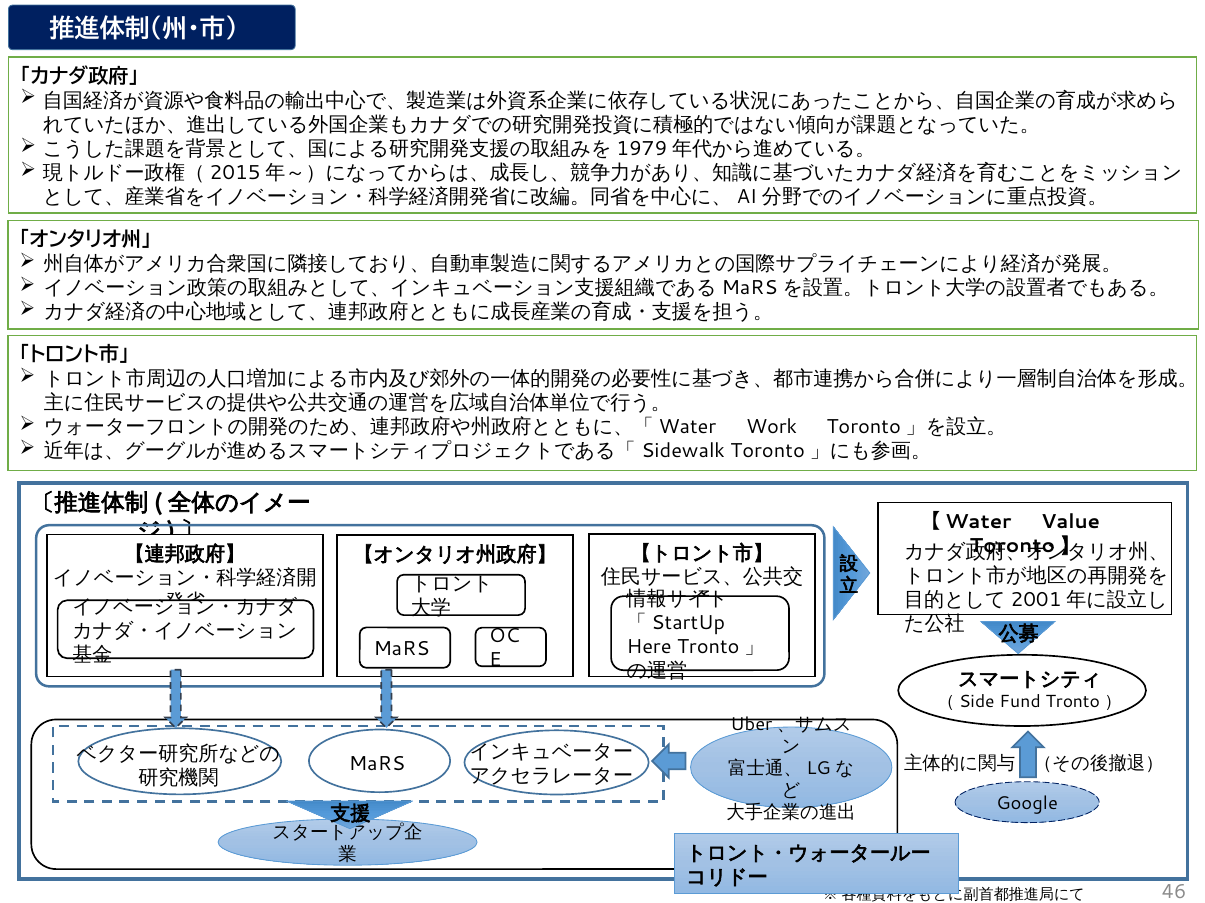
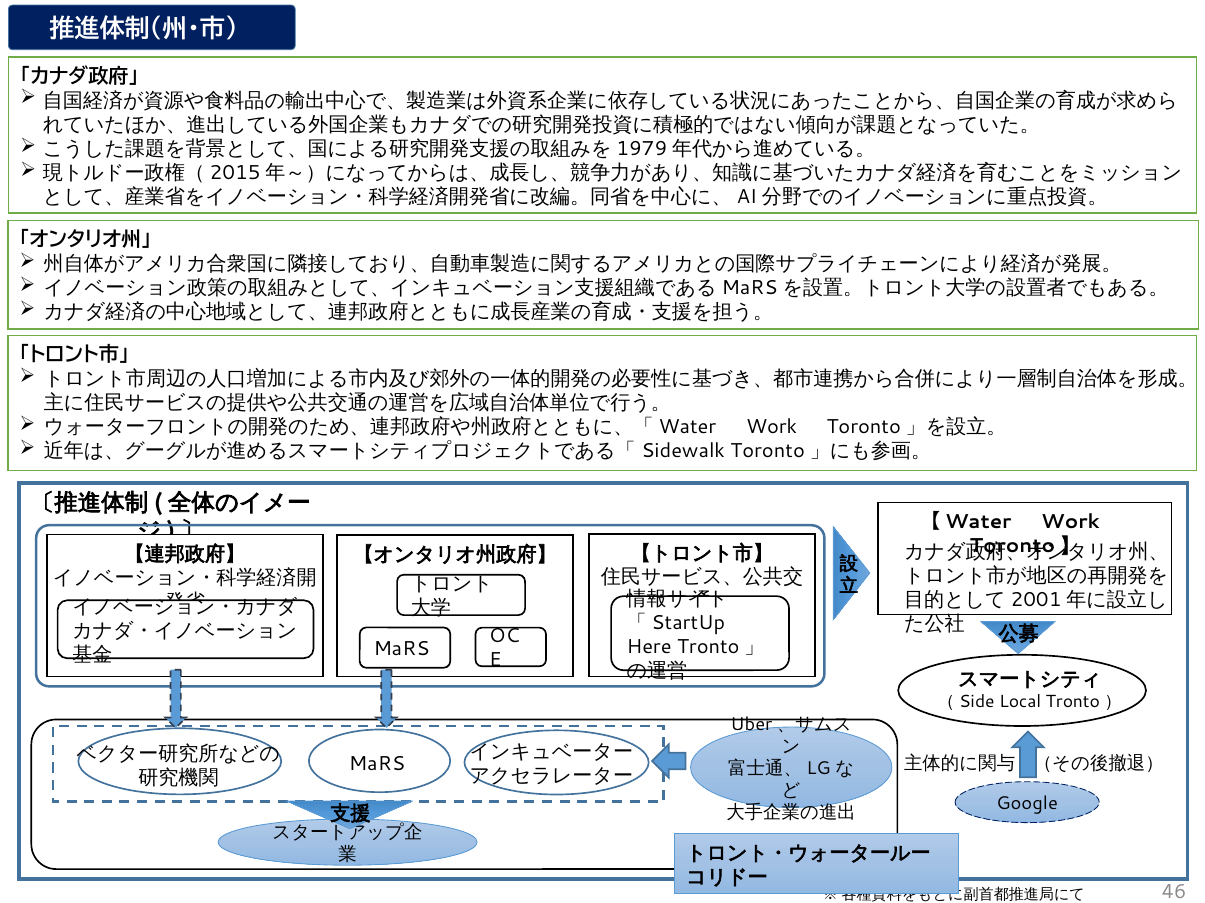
【Water Value: Value -> Work
Fund: Fund -> Local
